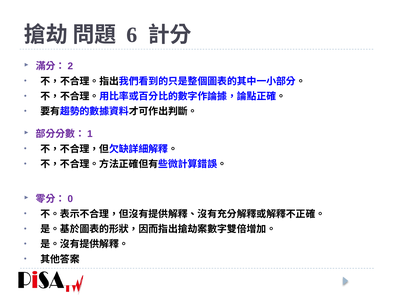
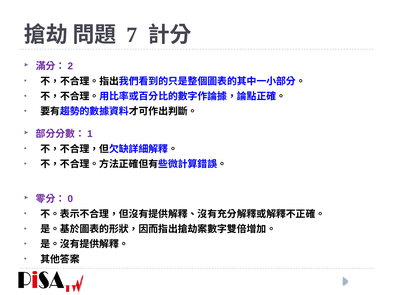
6: 6 -> 7
